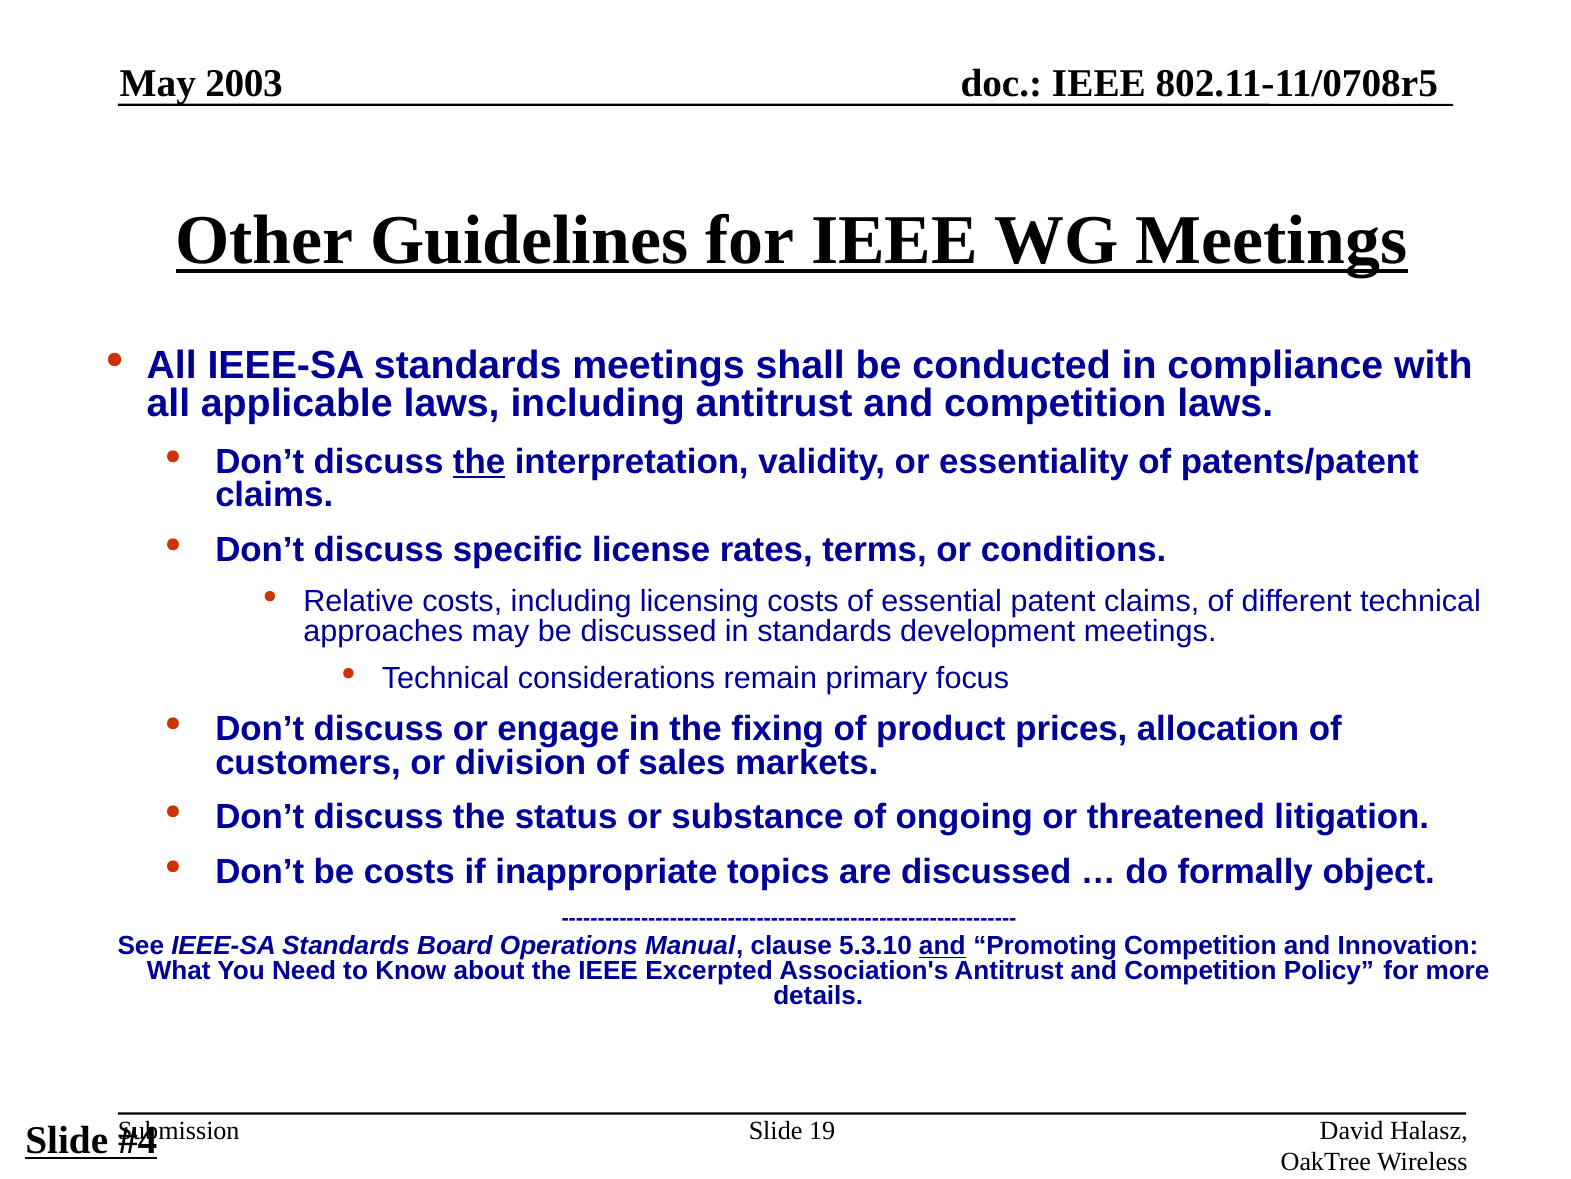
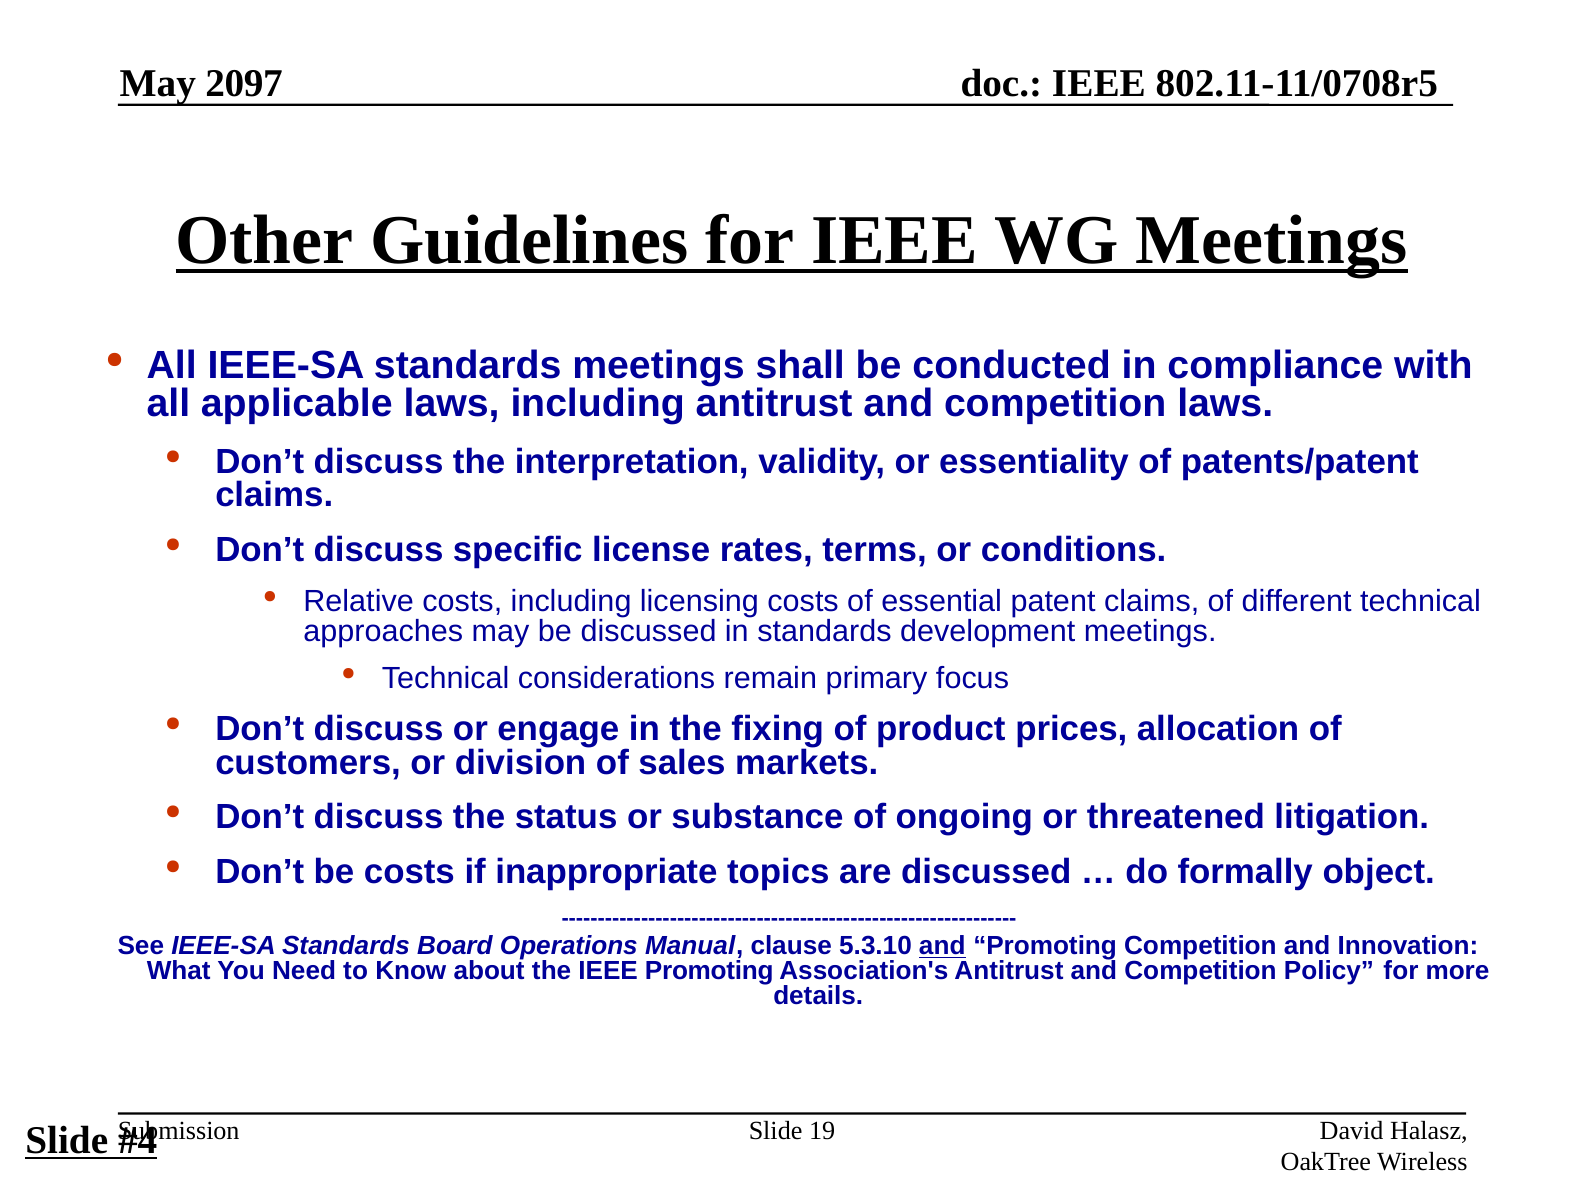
2003: 2003 -> 2097
the at (479, 461) underline: present -> none
IEEE Excerpted: Excerpted -> Promoting
